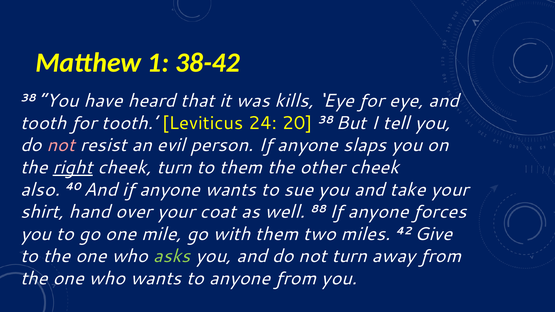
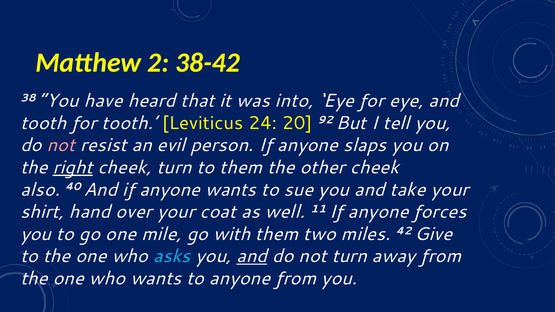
1: 1 -> 2
kills: kills -> into
20 38: 38 -> 92
88: 88 -> 11
asks colour: light green -> light blue
and at (252, 256) underline: none -> present
